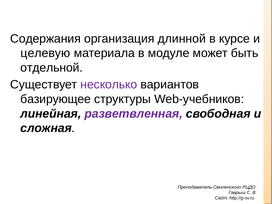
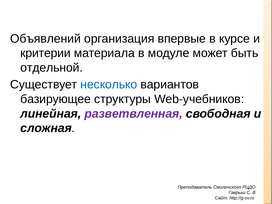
Содержания: Содержания -> Объявлений
длинной: длинной -> впервые
целевую: целевую -> критерии
несколько colour: purple -> blue
